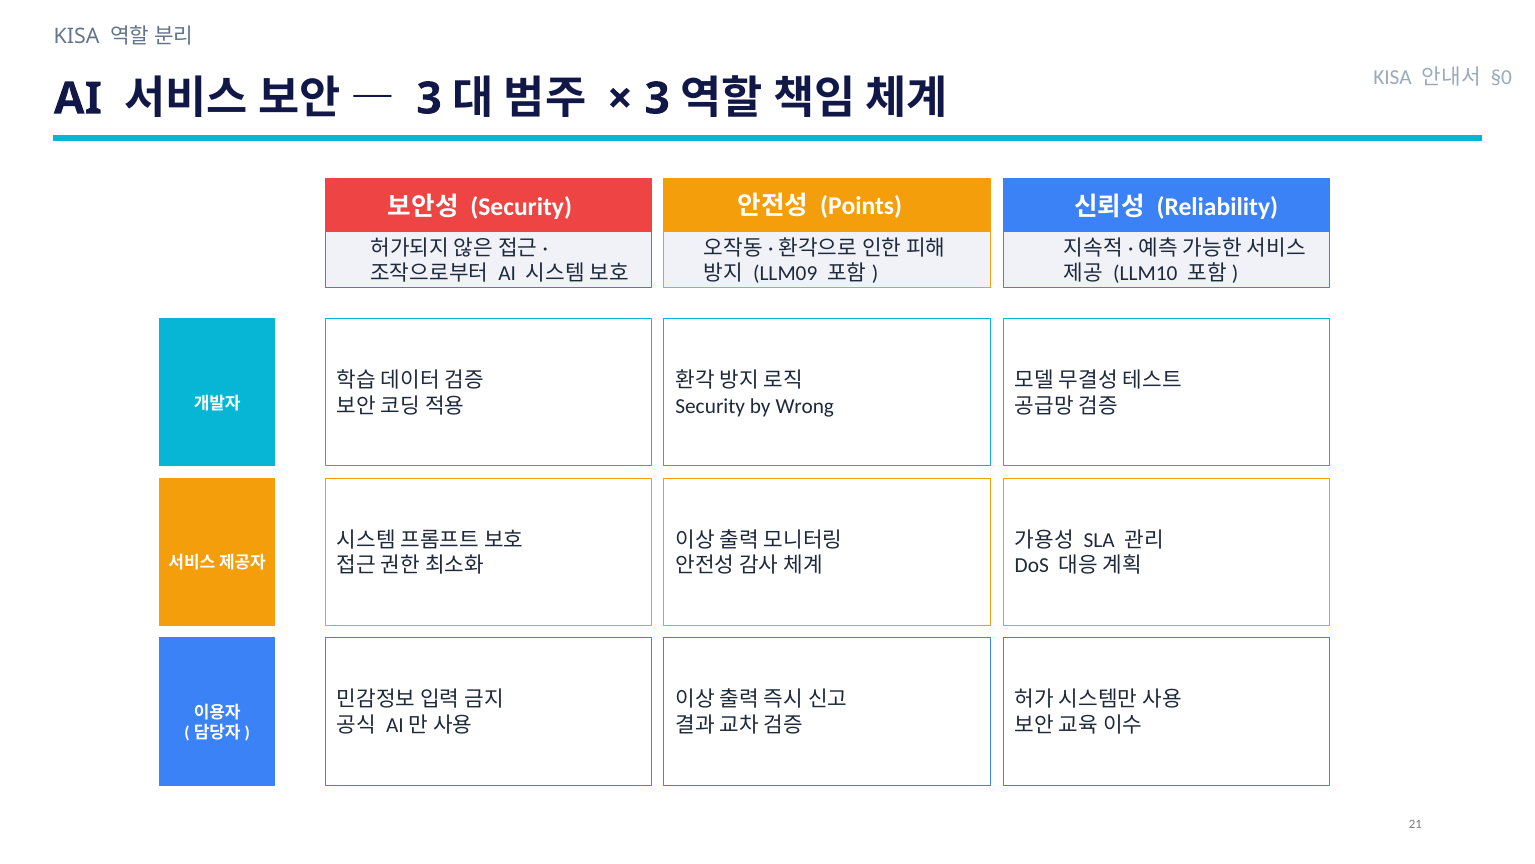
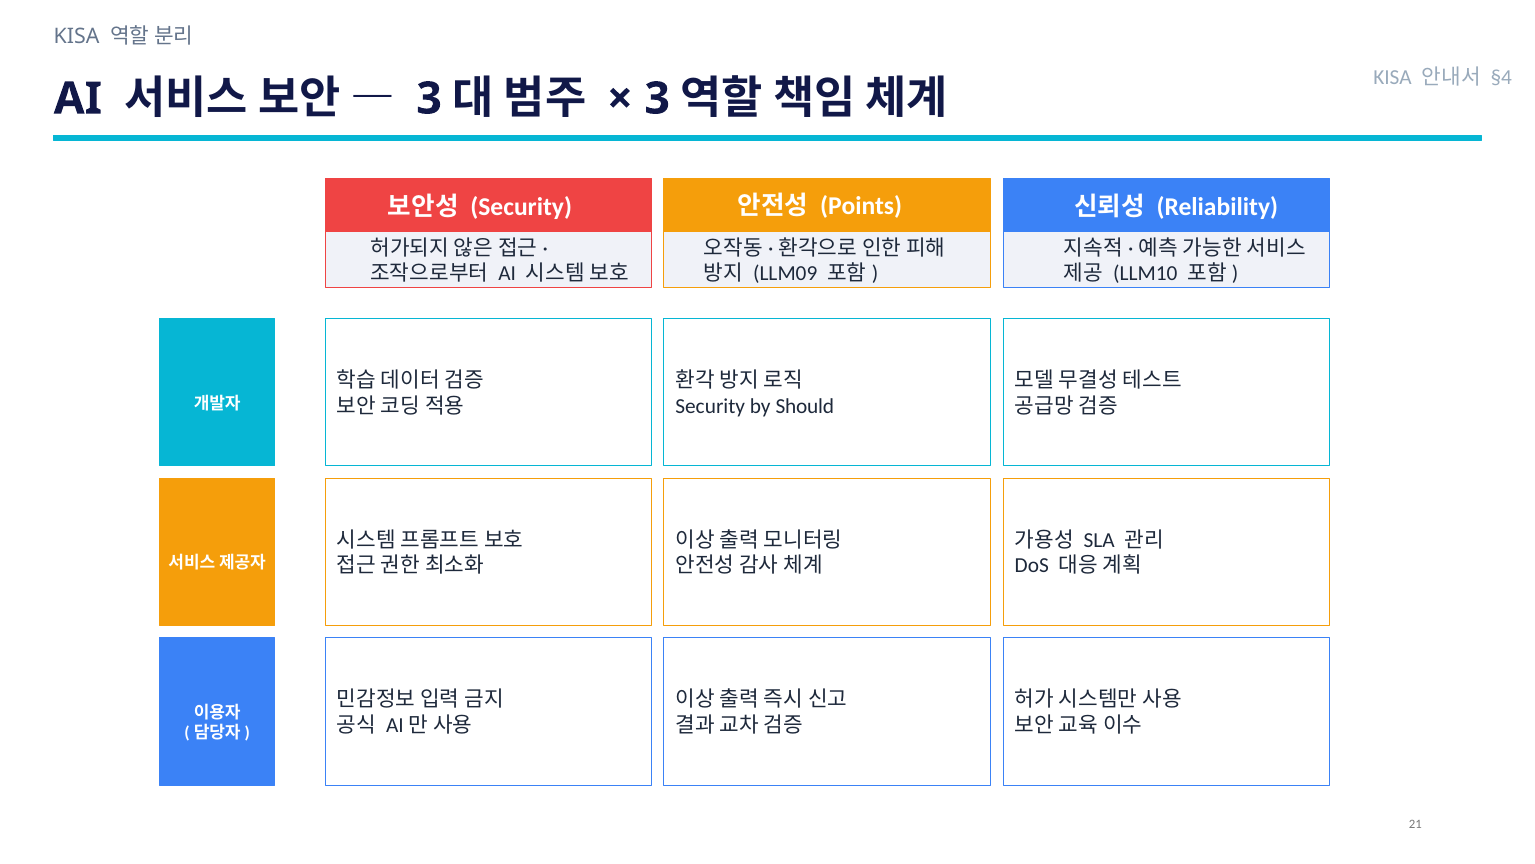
§0: §0 -> §4
Wrong: Wrong -> Should
